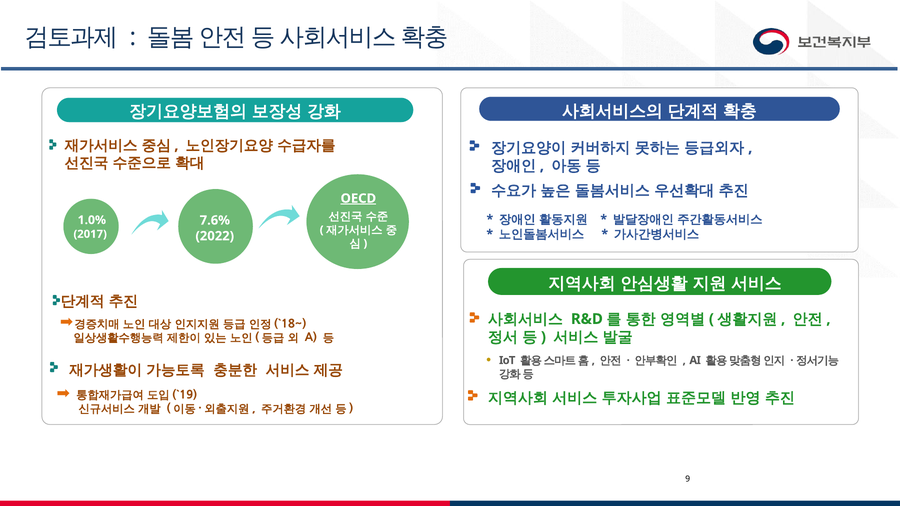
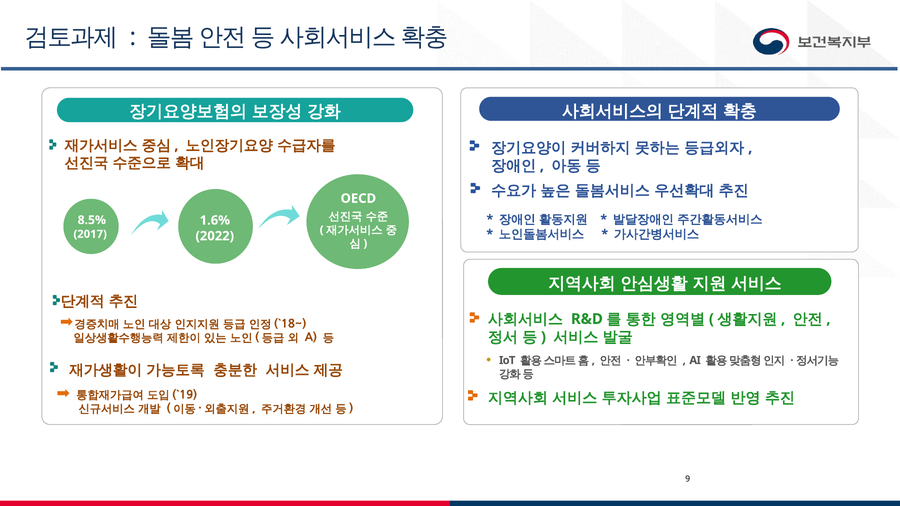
OECD underline: present -> none
1.0%: 1.0% -> 8.5%
7.6%: 7.6% -> 1.6%
